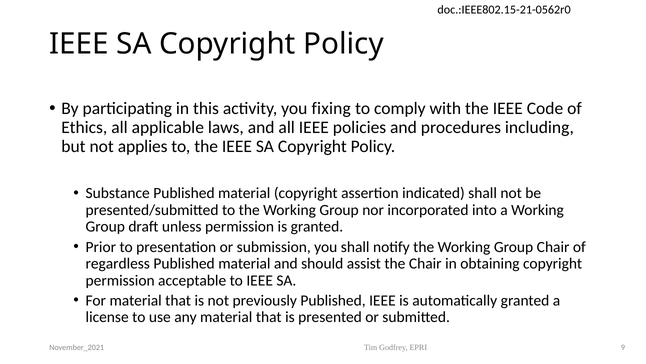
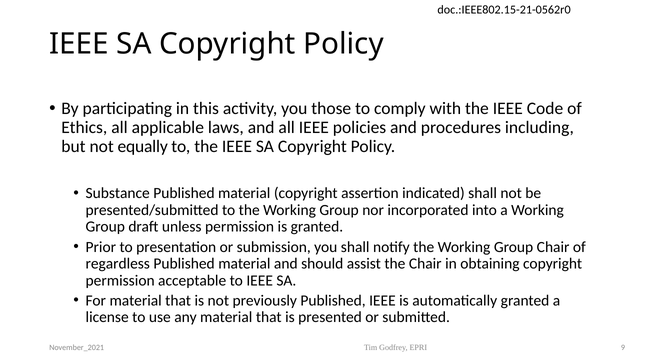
fixing: fixing -> those
applies: applies -> equally
